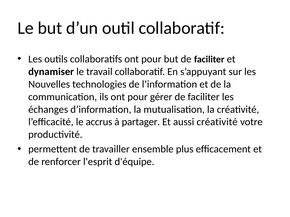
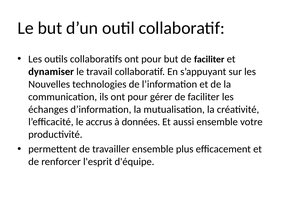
partager: partager -> données
aussi créativité: créativité -> ensemble
